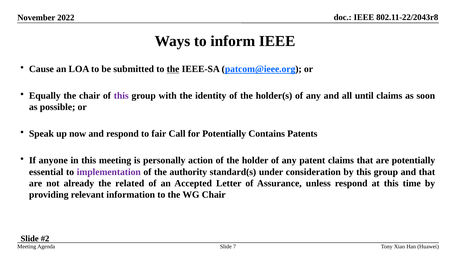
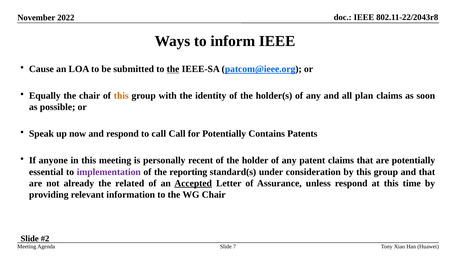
this at (121, 96) colour: purple -> orange
until: until -> plan
to fair: fair -> call
action: action -> recent
authority: authority -> reporting
Accepted underline: none -> present
